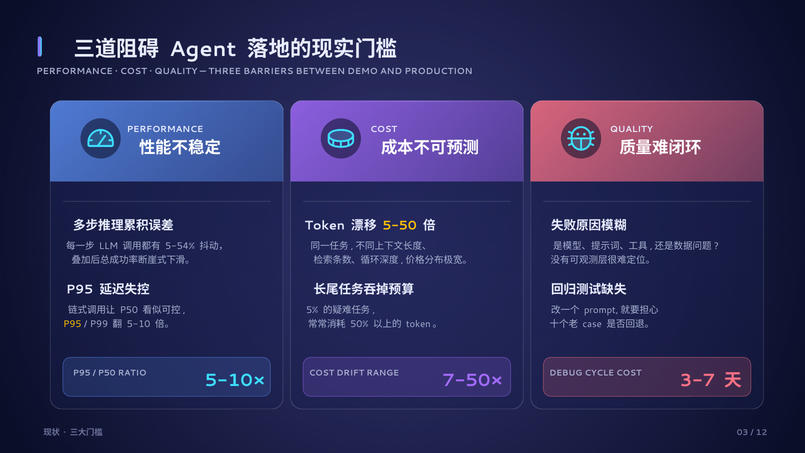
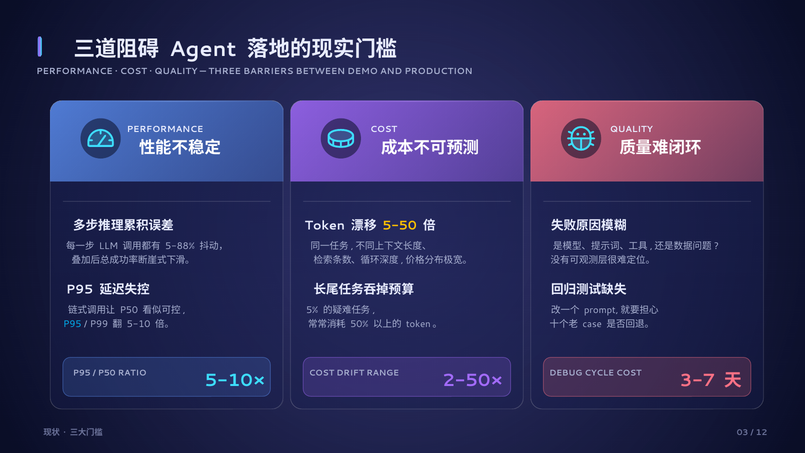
5-54%: 5-54% -> 5-88%
P95 at (72, 324) colour: yellow -> light blue
7-50×: 7-50× -> 2-50×
